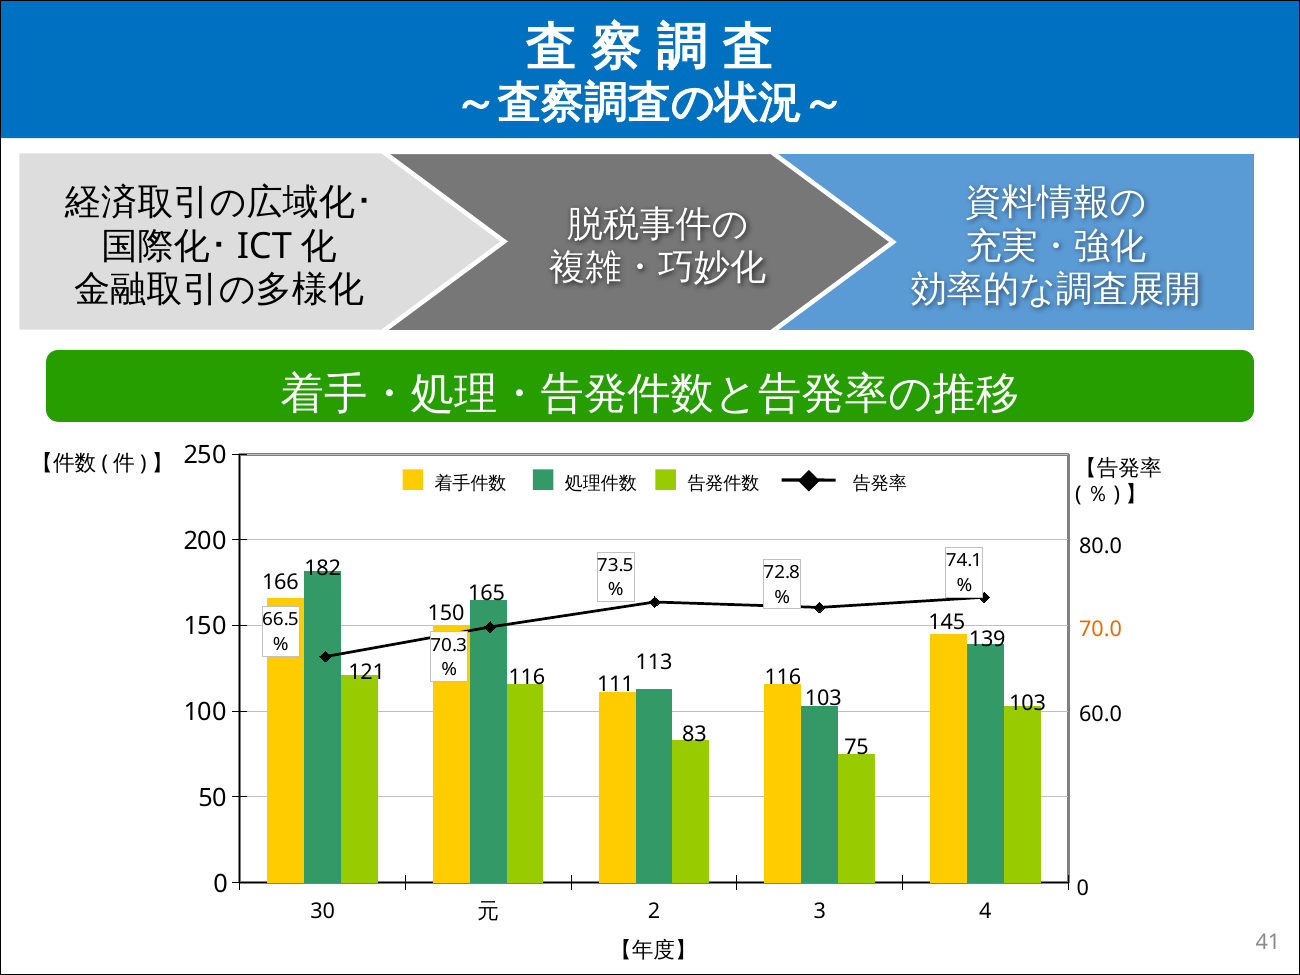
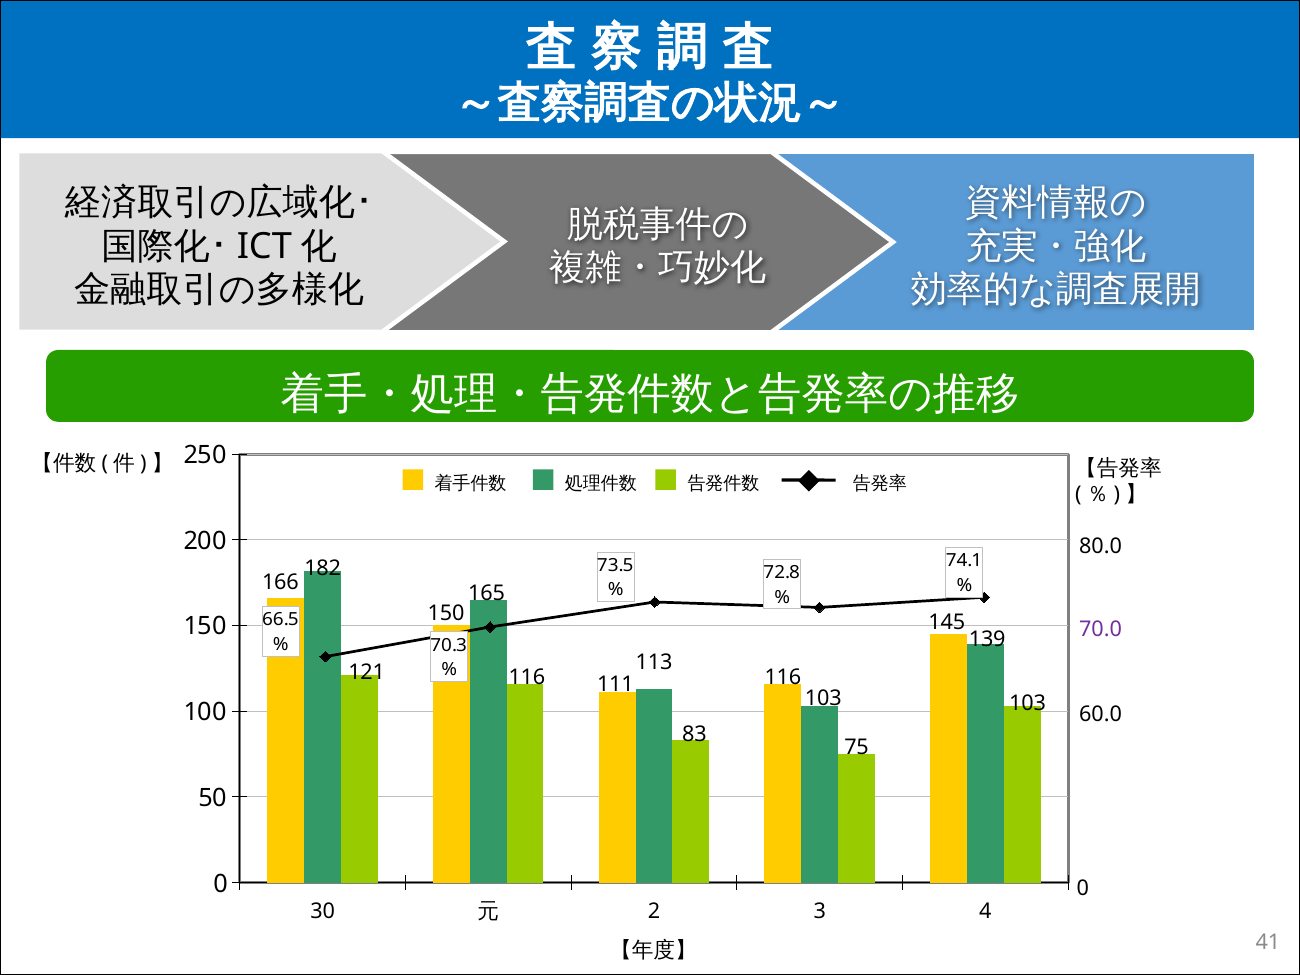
70.0 colour: orange -> purple
